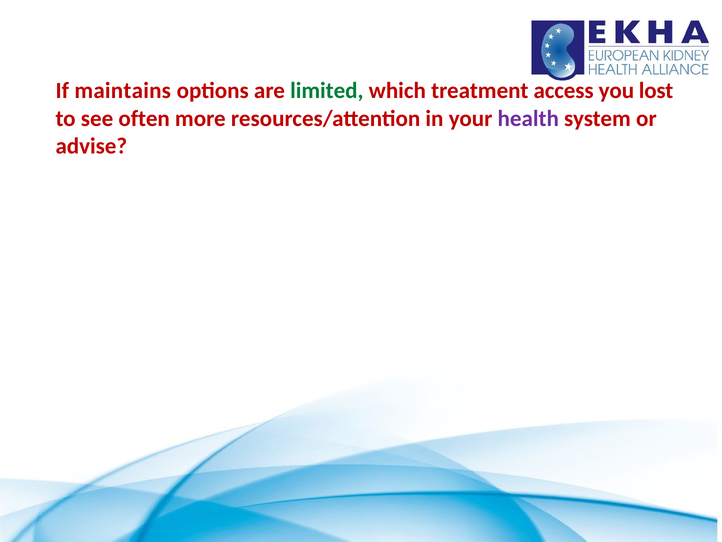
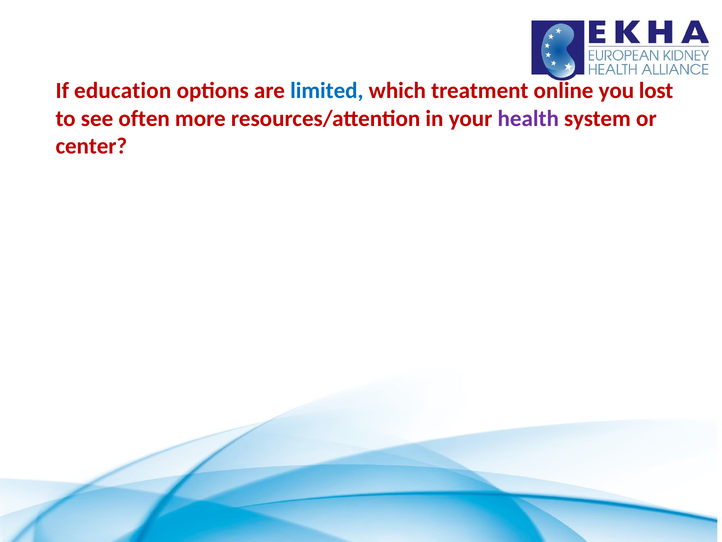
maintains: maintains -> education
limited colour: green -> blue
access: access -> online
advise: advise -> center
